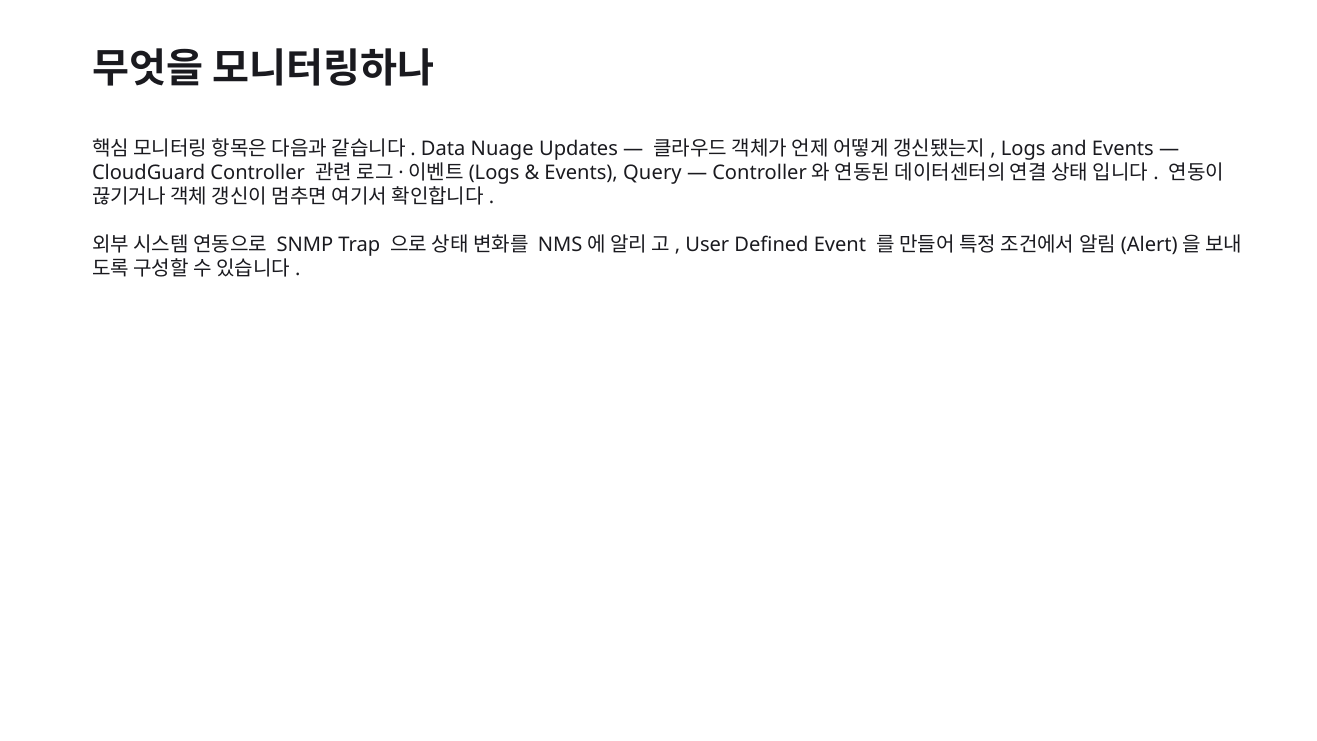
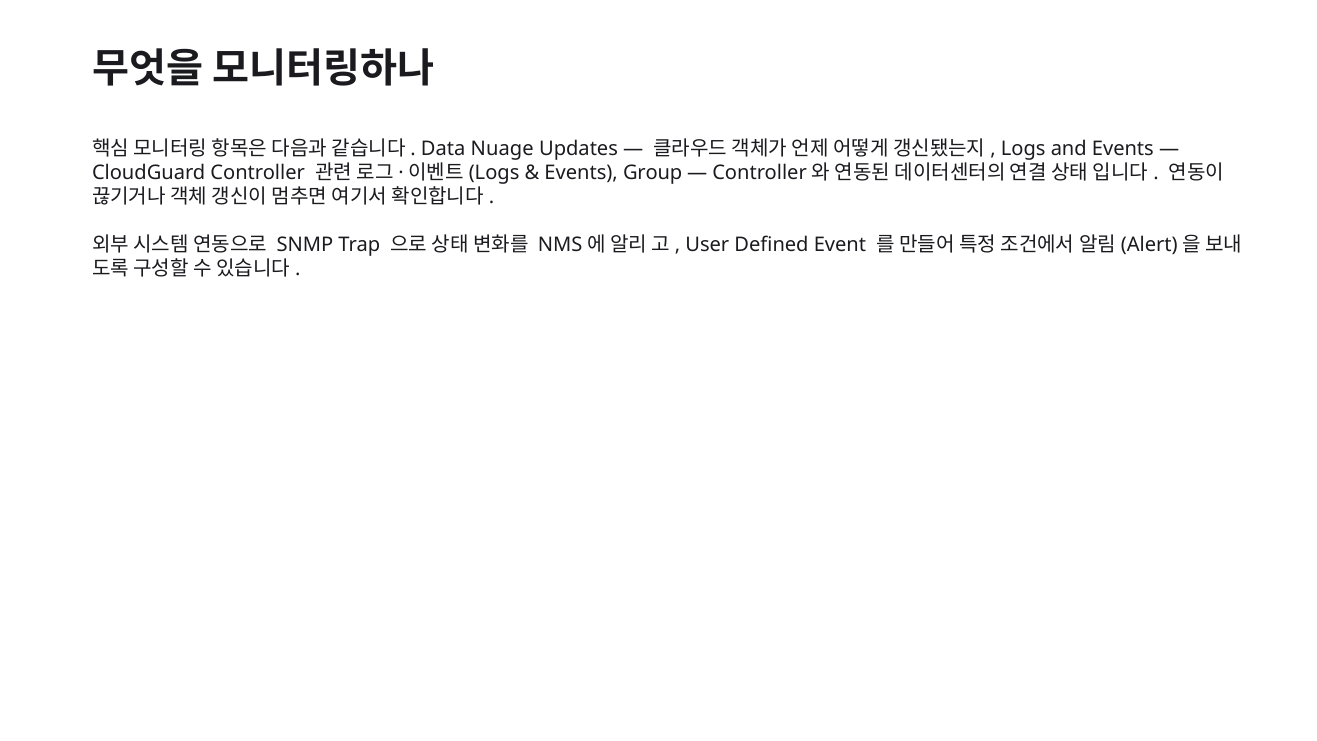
Query: Query -> Group
